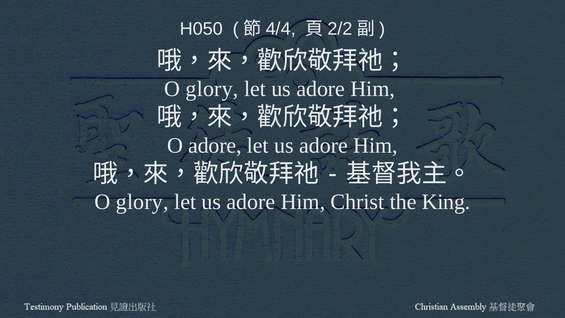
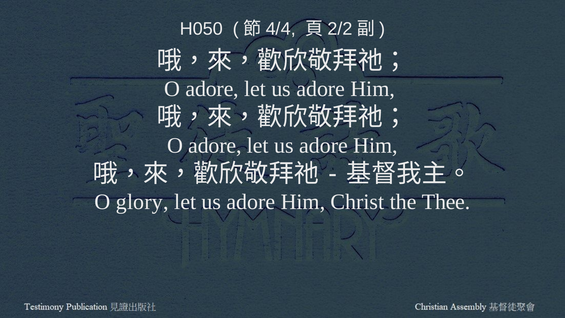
glory at (212, 89): glory -> adore
King: King -> Thee
